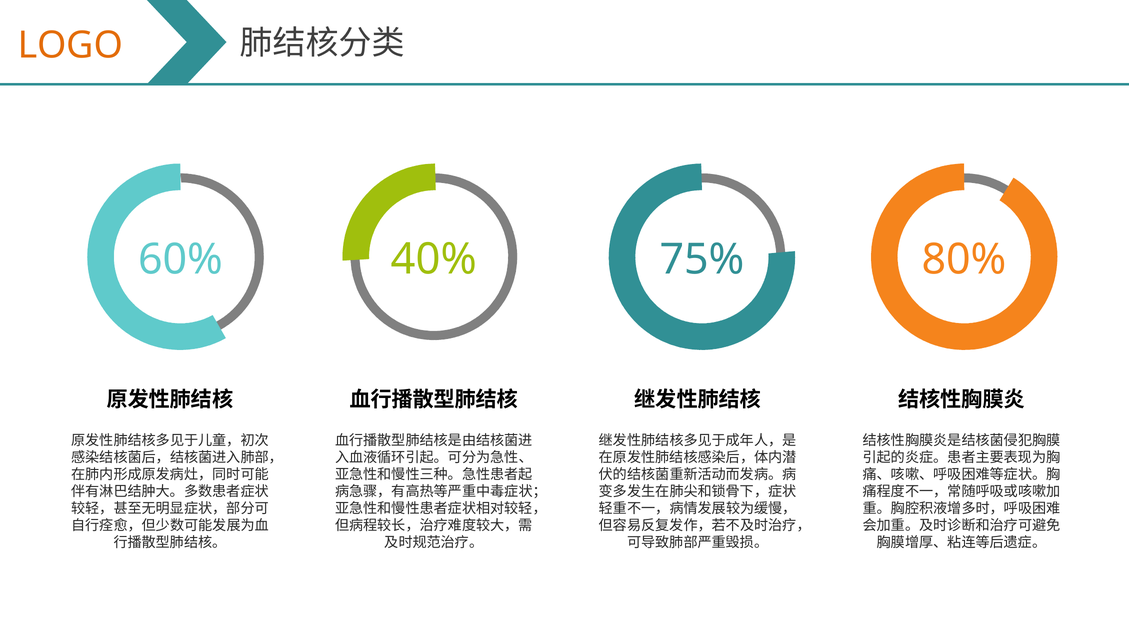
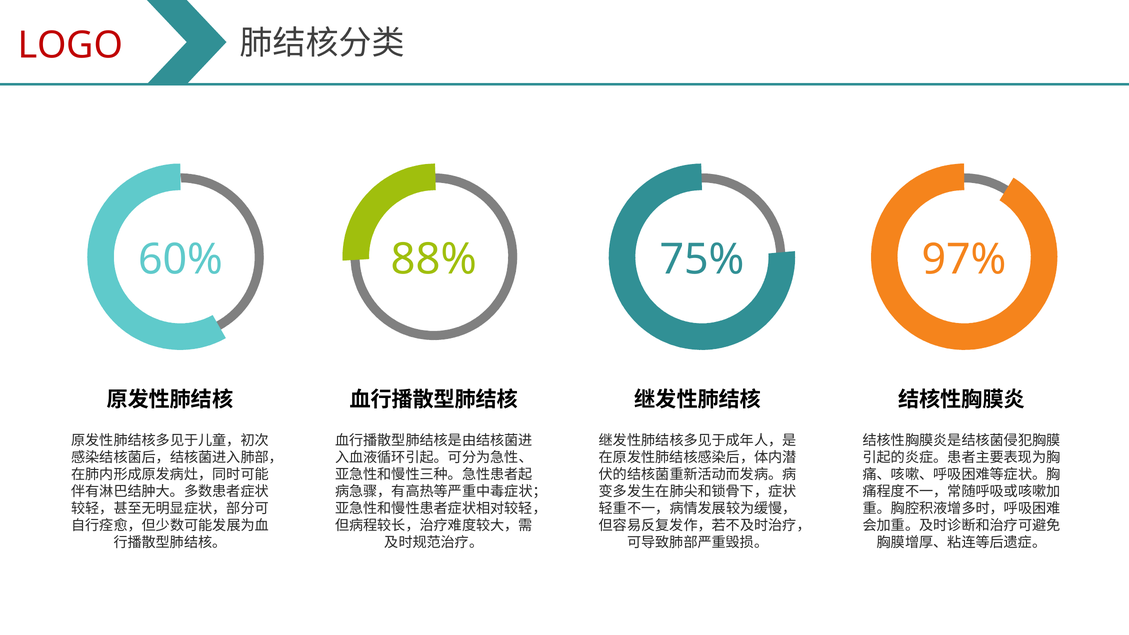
LOGO colour: orange -> red
40%: 40% -> 88%
80%: 80% -> 97%
